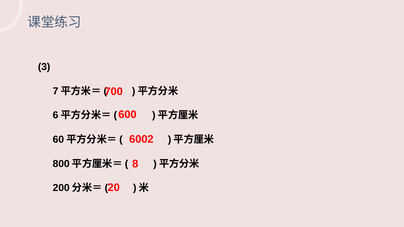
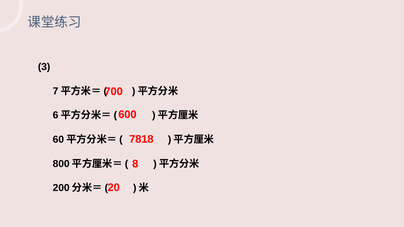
6002: 6002 -> 7818
